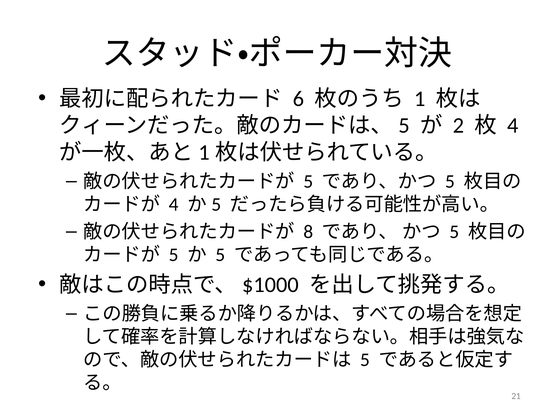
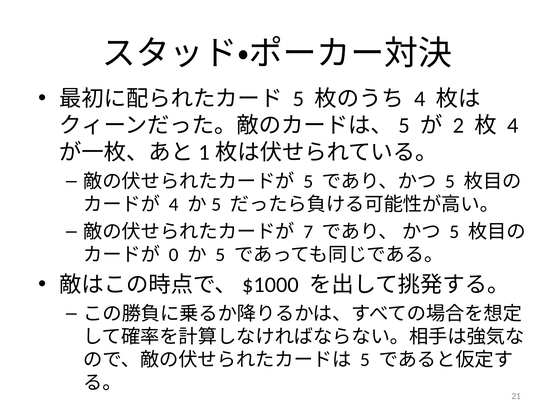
6 at (298, 99): 6 -> 5
1 at (420, 99): 1 -> 4
8: 8 -> 7
5 at (174, 255): 5 -> 0
